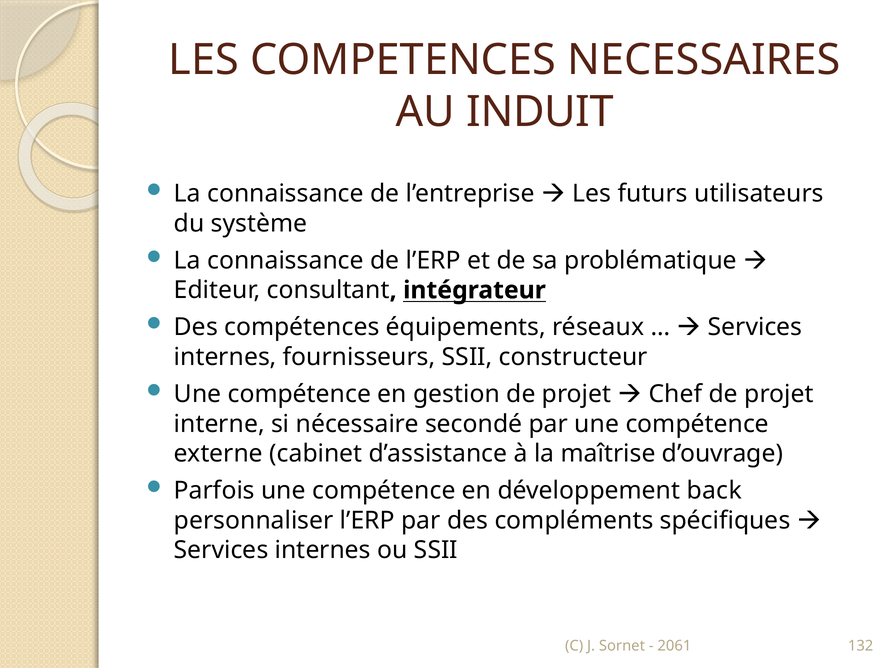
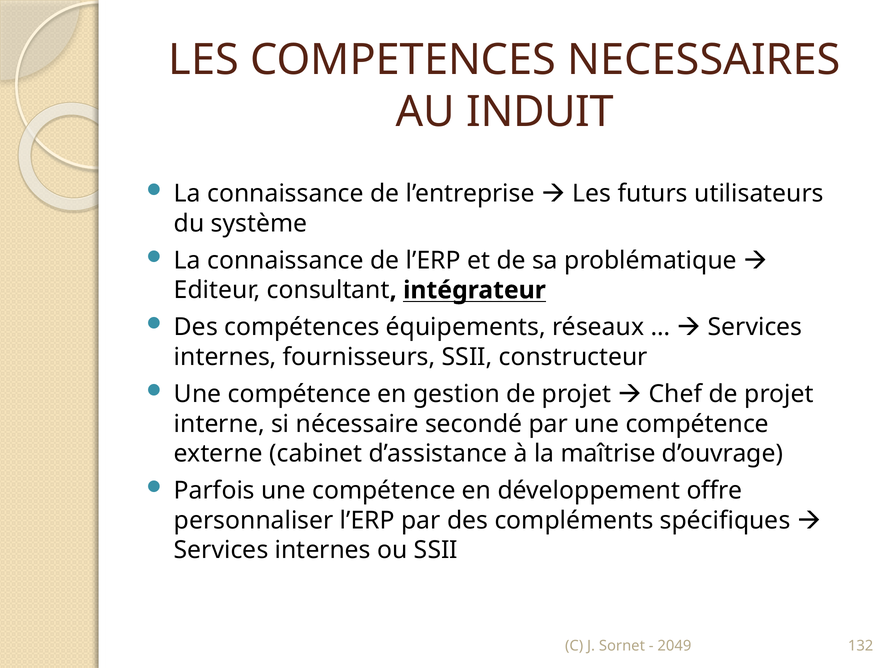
back: back -> offre
2061: 2061 -> 2049
